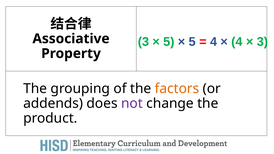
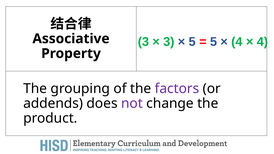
5 at (169, 42): 5 -> 3
4 at (214, 42): 4 -> 5
3 at (262, 42): 3 -> 4
factors colour: orange -> purple
